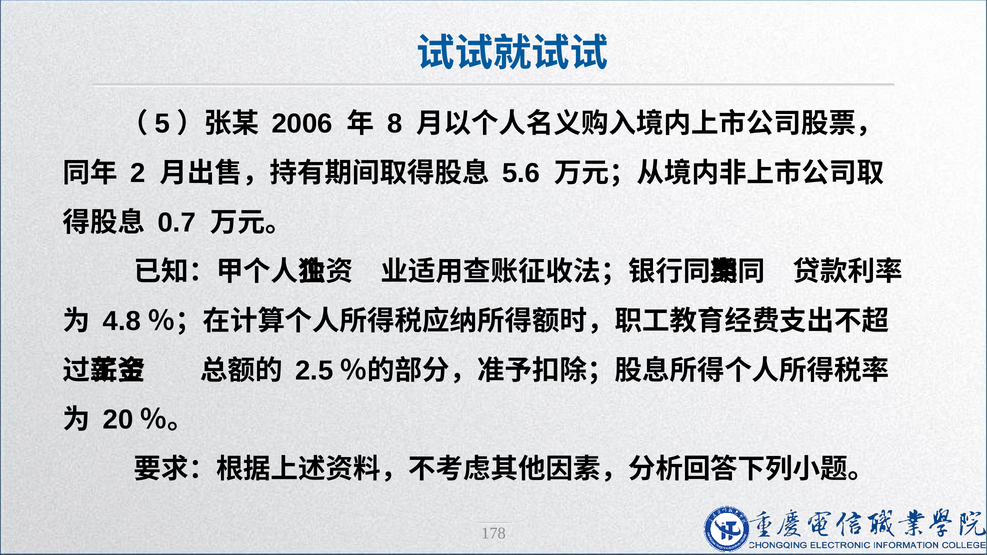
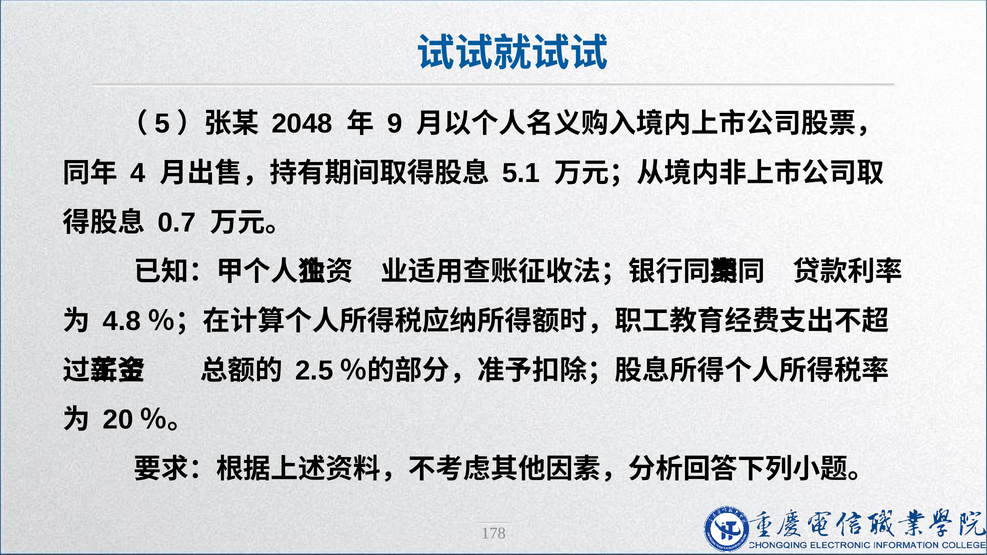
2006: 2006 -> 2048
8: 8 -> 9
2: 2 -> 4
5.6: 5.6 -> 5.1
